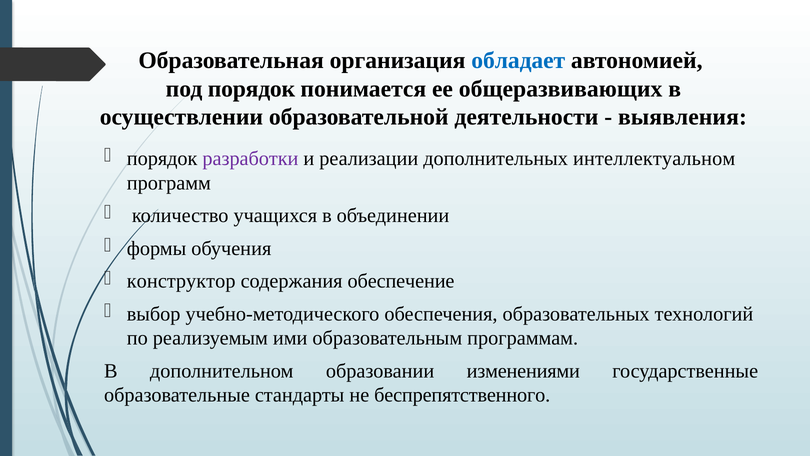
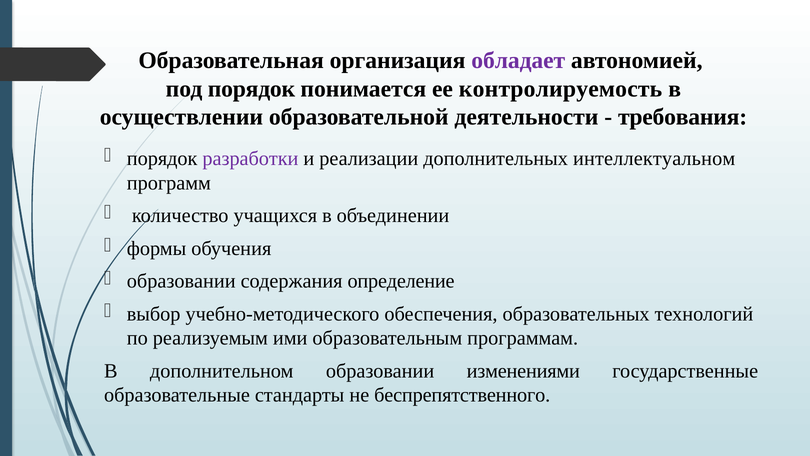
обладает colour: blue -> purple
общеразвивающих: общеразвивающих -> контролируемость
выявления: выявления -> требования
конструктор at (181, 281): конструктор -> образовании
обеспечение: обеспечение -> определение
